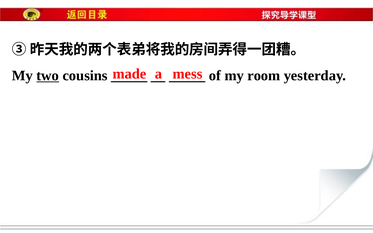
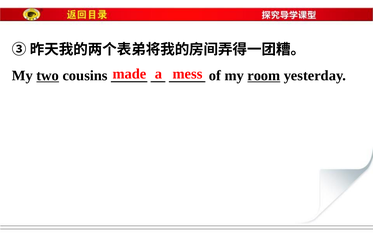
room underline: none -> present
